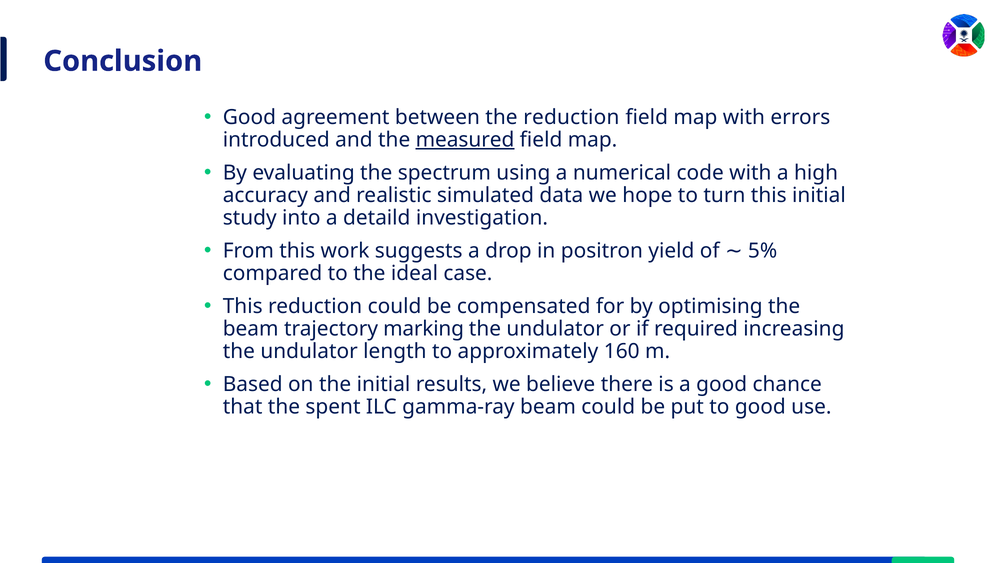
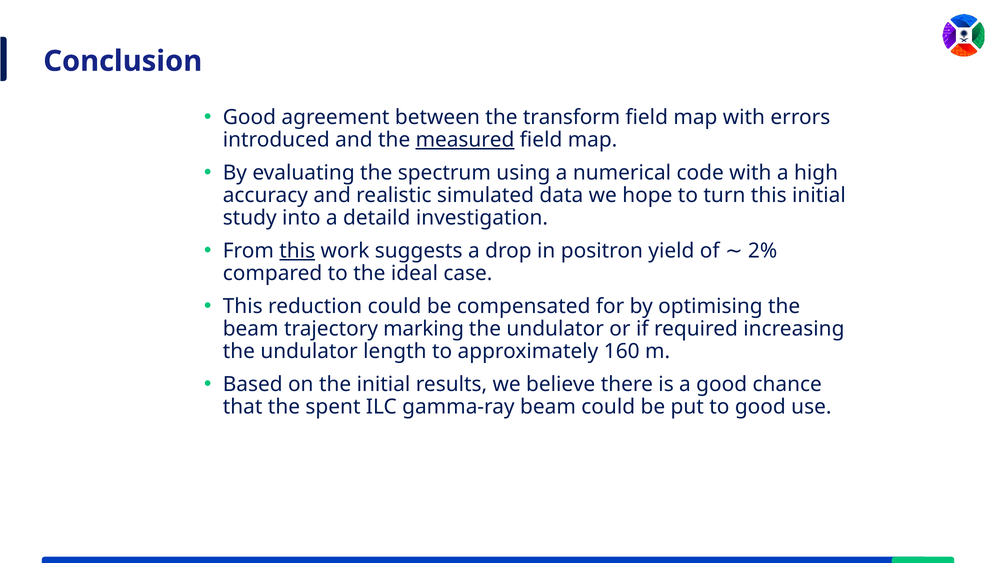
the reduction: reduction -> transform
this at (297, 251) underline: none -> present
5%: 5% -> 2%
